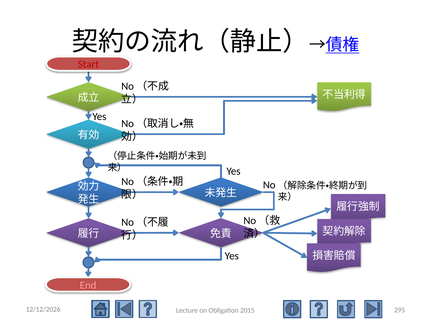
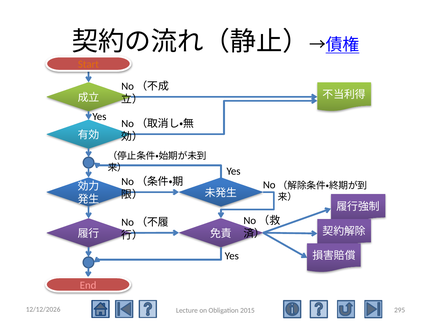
Start colour: red -> orange
